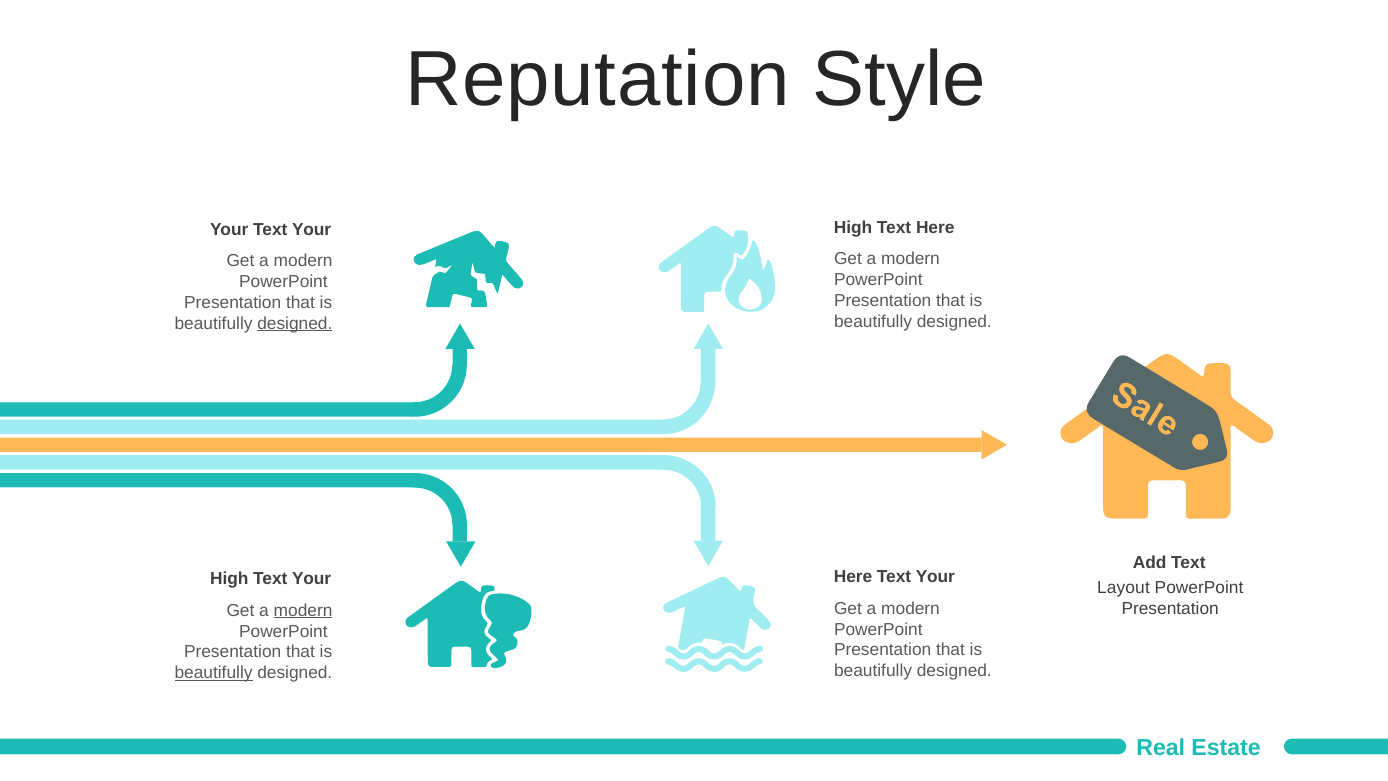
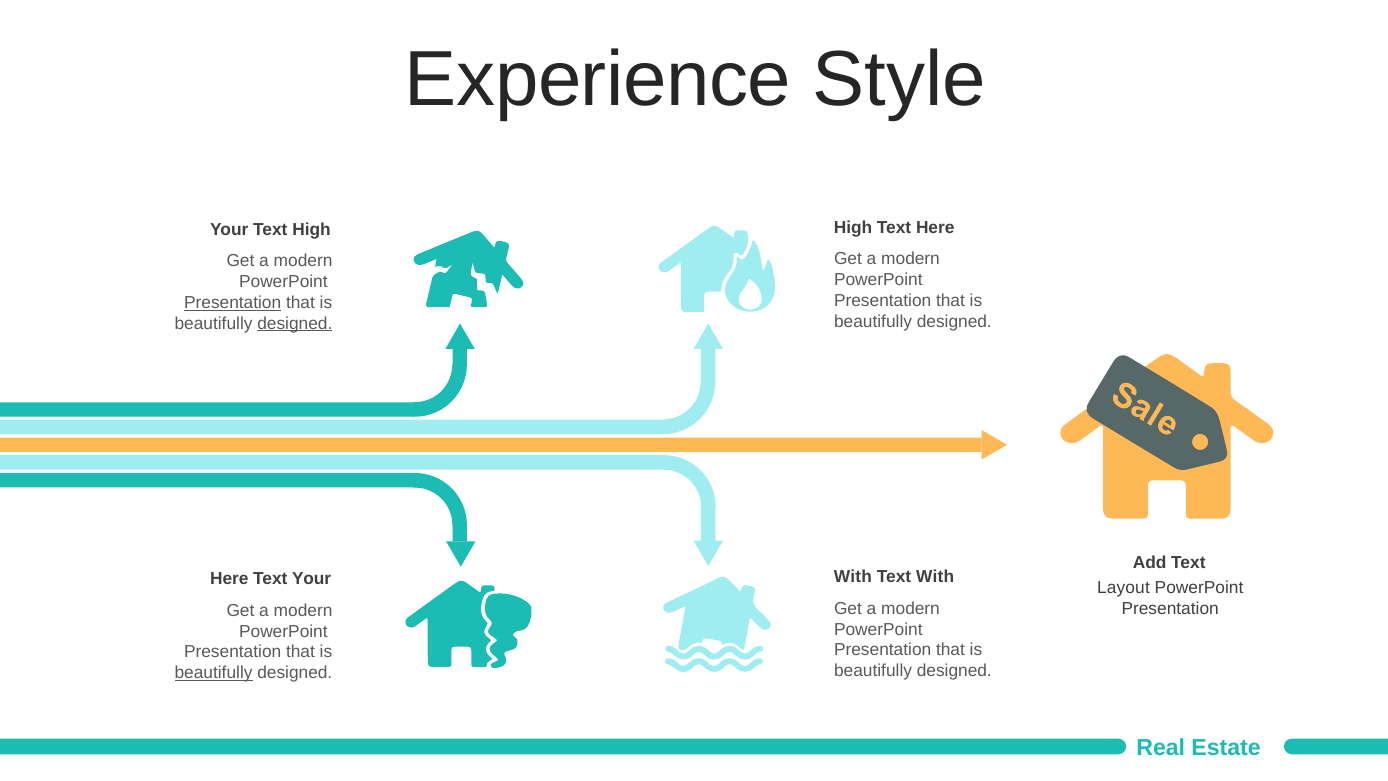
Reputation: Reputation -> Experience
Your Text Your: Your -> High
Presentation at (233, 302) underline: none -> present
Here at (853, 577): Here -> With
Your at (935, 577): Your -> With
High at (229, 579): High -> Here
modern at (303, 610) underline: present -> none
